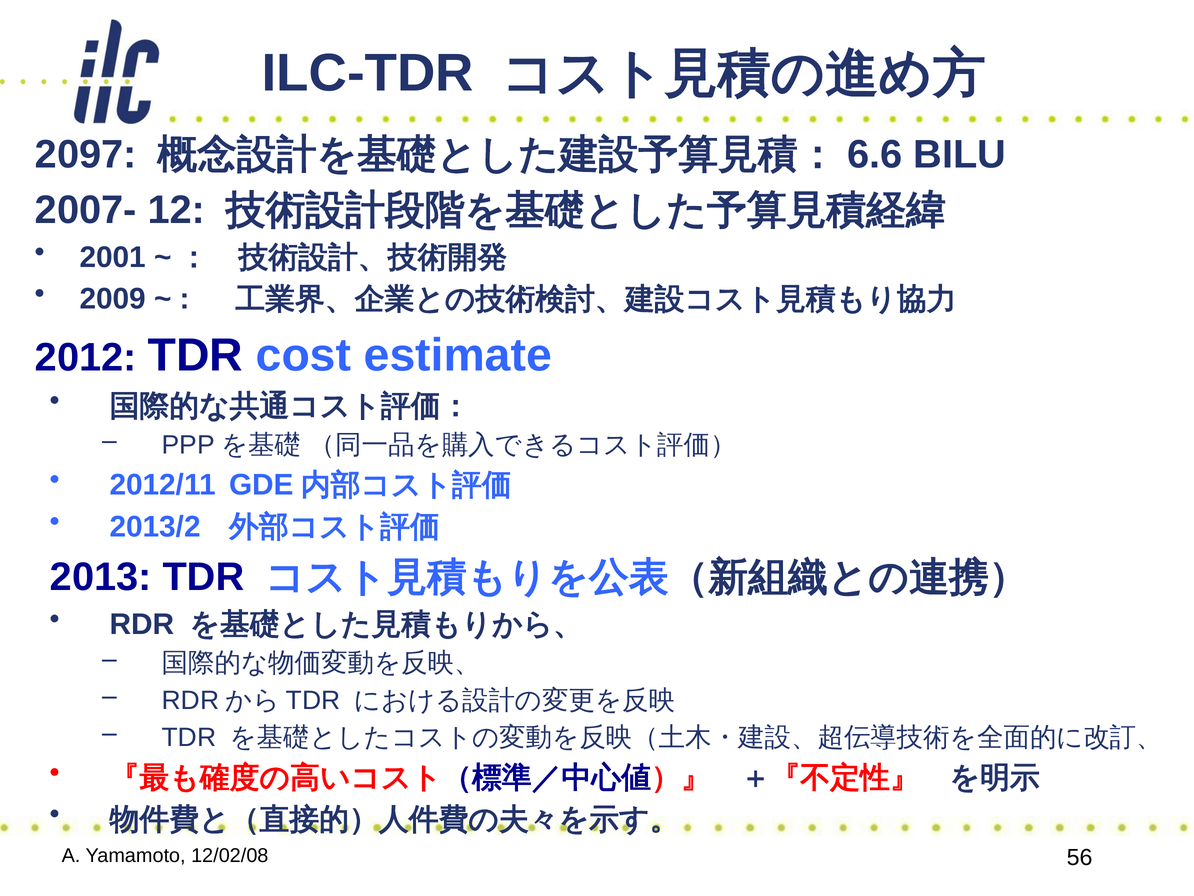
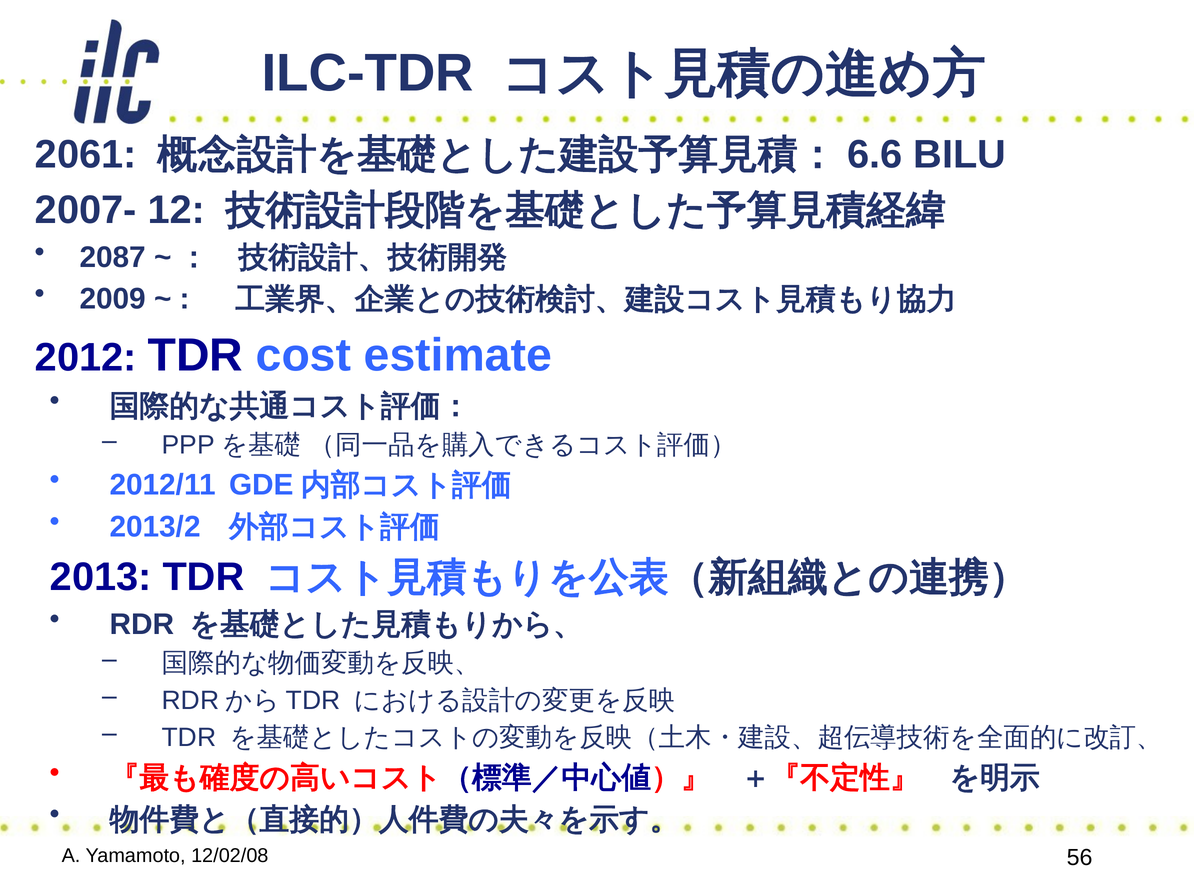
2097: 2097 -> 2061
2001: 2001 -> 2087
